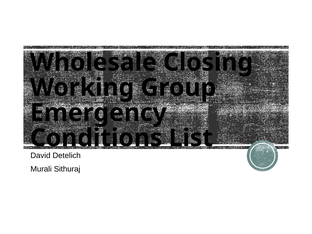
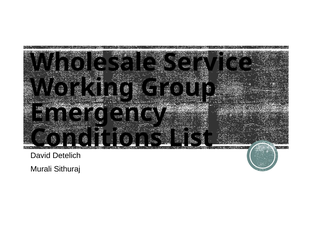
Closing: Closing -> Service
